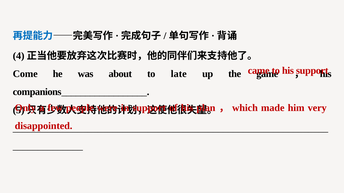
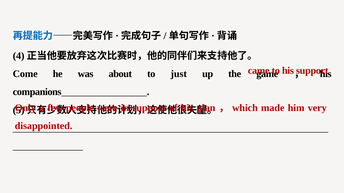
late: late -> just
